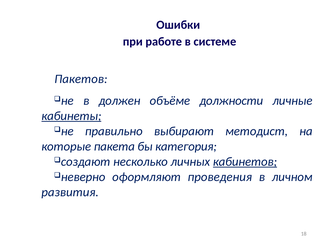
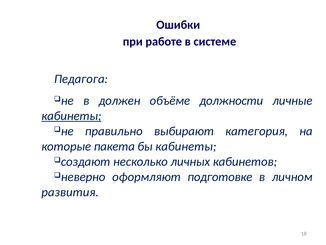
Пакетов: Пакетов -> Педагога
методист: методист -> категория
бы категория: категория -> кабинеты
кабинетов underline: present -> none
проведения: проведения -> подготовке
